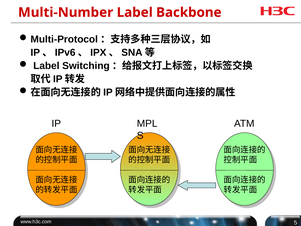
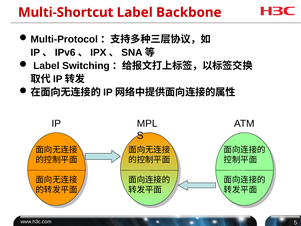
Multi-Number: Multi-Number -> Multi-Shortcut
